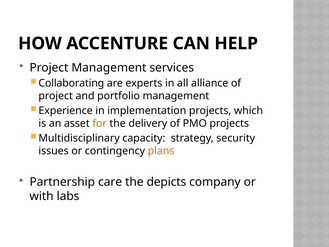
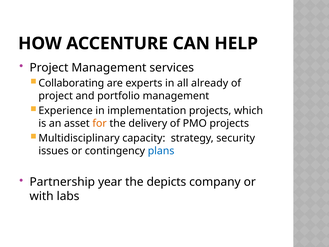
alliance: alliance -> already
plans colour: orange -> blue
care: care -> year
